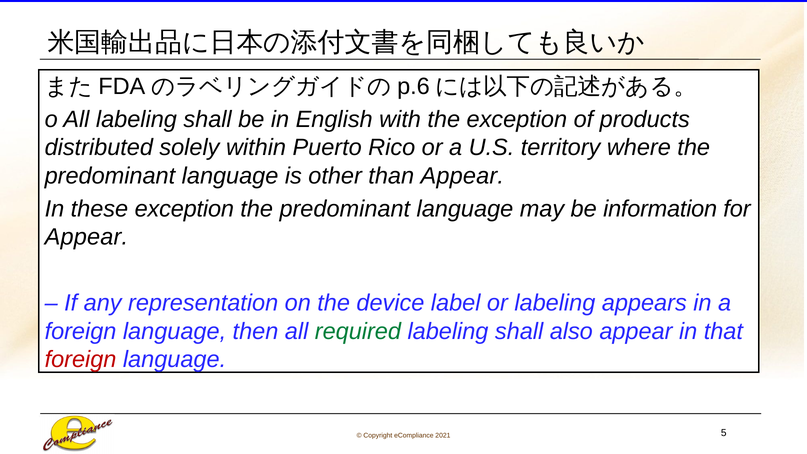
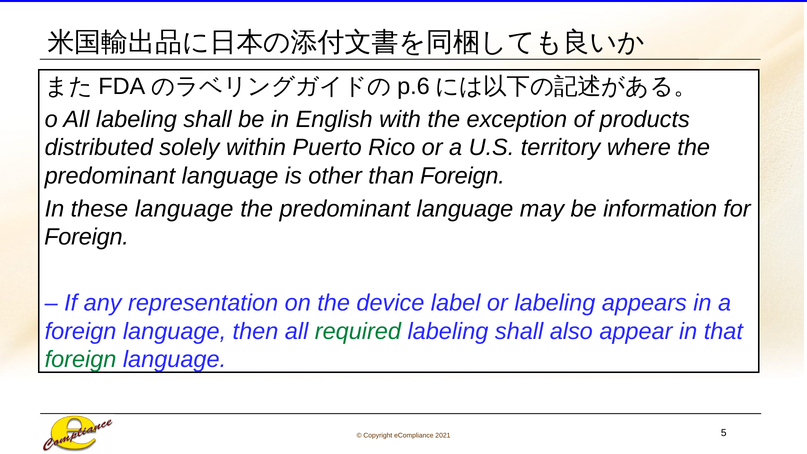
than Appear: Appear -> Foreign
these exception: exception -> language
Appear at (86, 237): Appear -> Foreign
foreign at (81, 360) colour: red -> green
